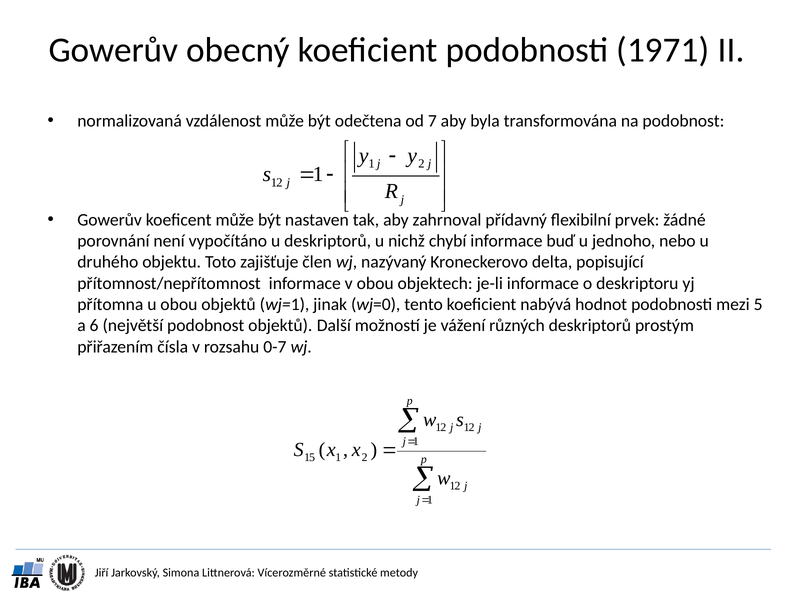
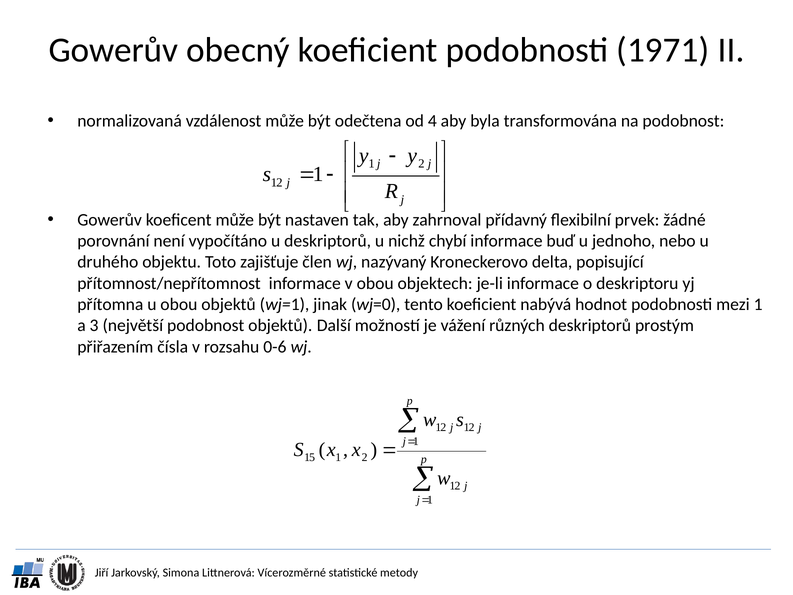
7: 7 -> 4
mezi 5: 5 -> 1
6: 6 -> 3
0-7: 0-7 -> 0-6
